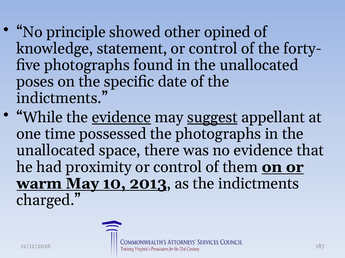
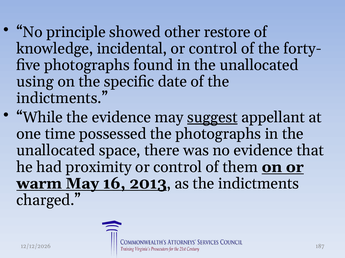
opined: opined -> restore
statement: statement -> incidental
poses: poses -> using
evidence at (121, 118) underline: present -> none
10: 10 -> 16
